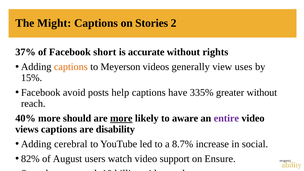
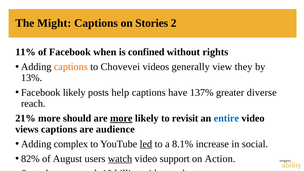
37%: 37% -> 11%
short: short -> when
accurate: accurate -> confined
Meyerson: Meyerson -> Chovevei
uses: uses -> they
15%: 15% -> 13%
Facebook avoid: avoid -> likely
335%: 335% -> 137%
greater without: without -> diverse
40%: 40% -> 21%
aware: aware -> revisit
entire colour: purple -> blue
disability: disability -> audience
cerebral: cerebral -> complex
led underline: none -> present
8.7%: 8.7% -> 8.1%
watch at (120, 159) underline: none -> present
Ensure: Ensure -> Action
